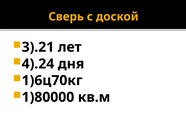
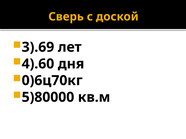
3).21: 3).21 -> 3).69
4).24: 4).24 -> 4).60
1)6ц70кг: 1)6ц70кг -> 0)6ц70кг
1)80000: 1)80000 -> 5)80000
